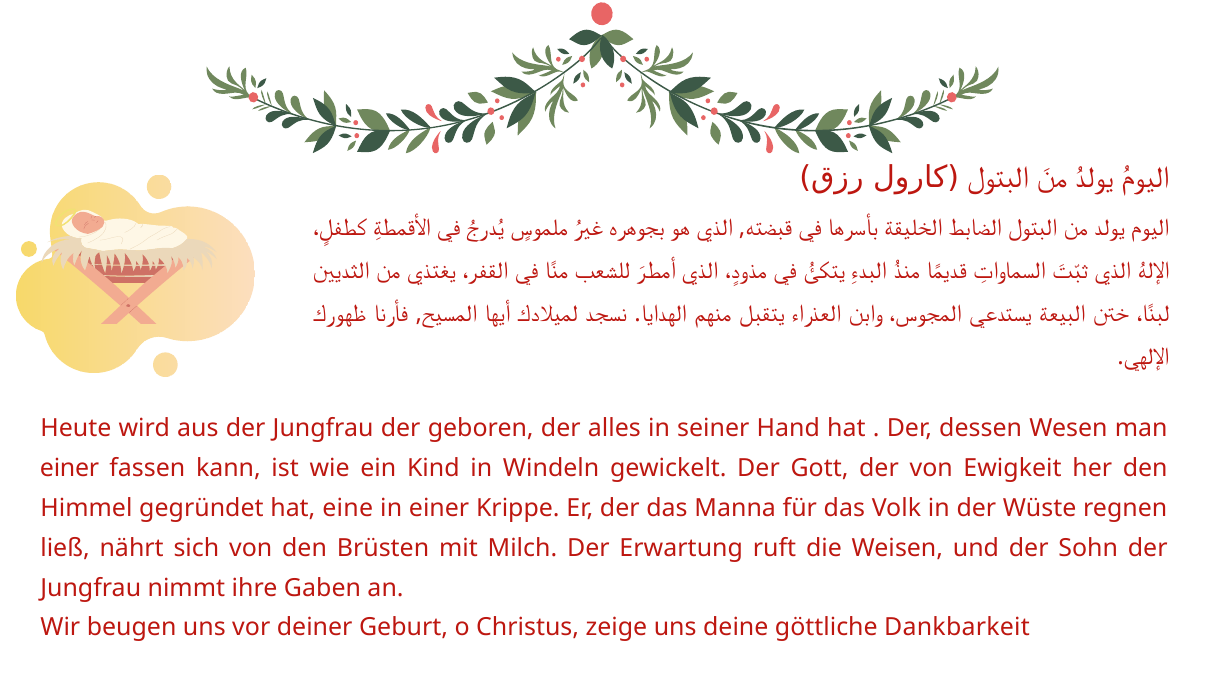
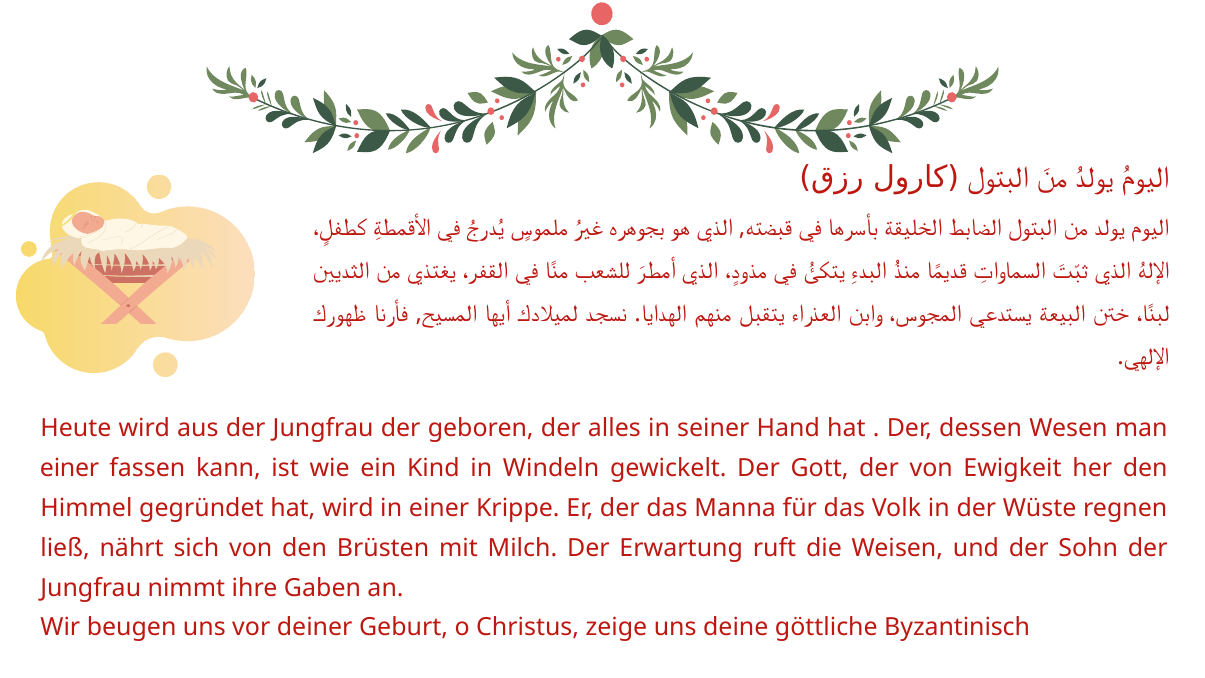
hat eine: eine -> wird
Dankbarkeit: Dankbarkeit -> Byzantinisch
